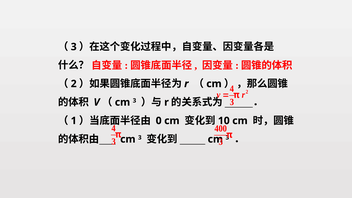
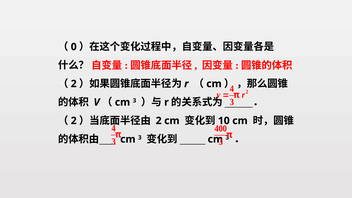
3 at (74, 47): 3 -> 0
1 at (74, 121): 1 -> 2
0 at (159, 121): 0 -> 2
